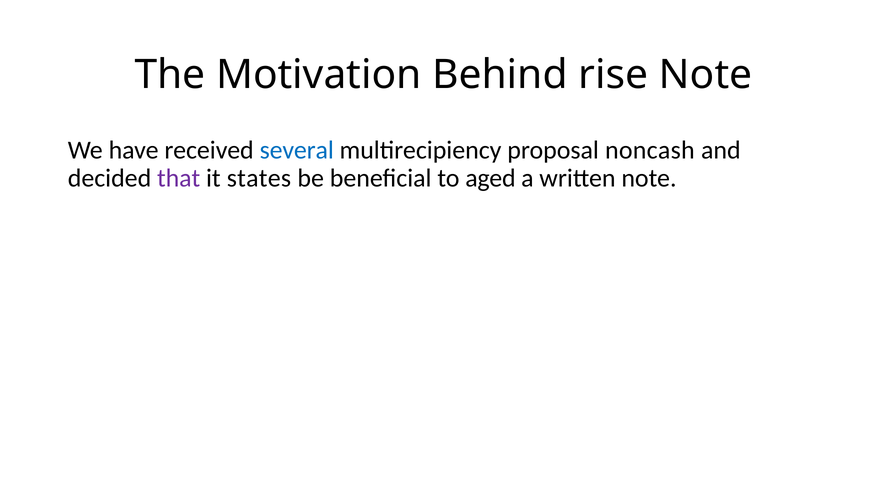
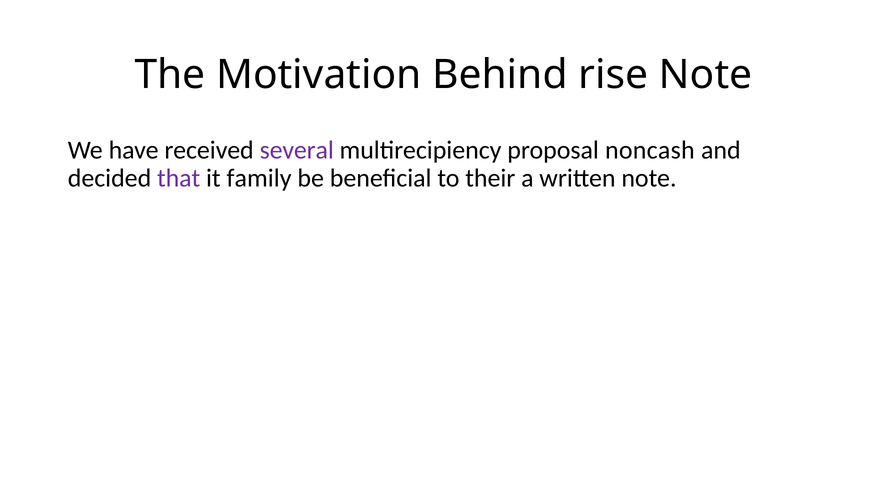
several colour: blue -> purple
states: states -> family
aged: aged -> their
